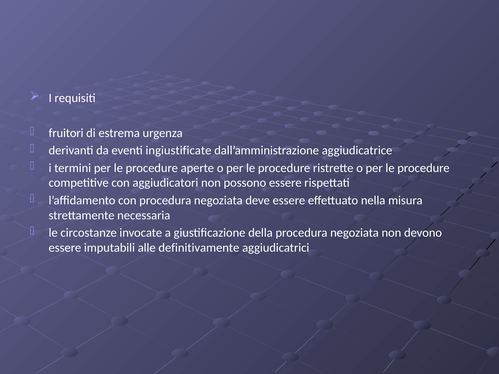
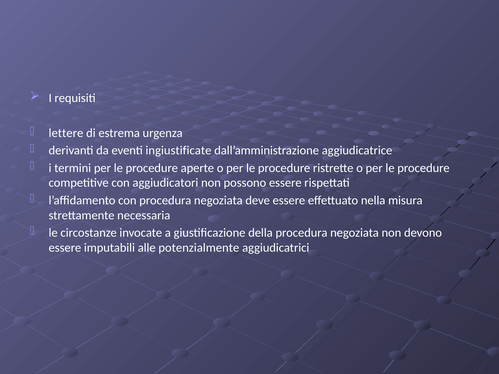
fruitori: fruitori -> lettere
definitivamente: definitivamente -> potenzialmente
